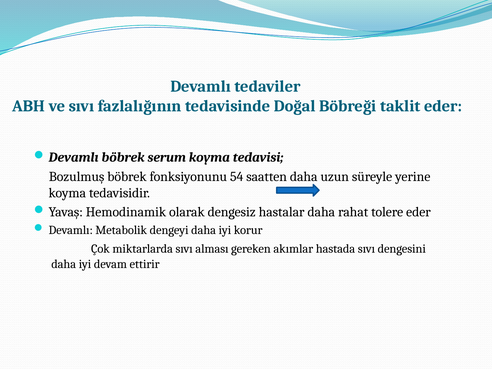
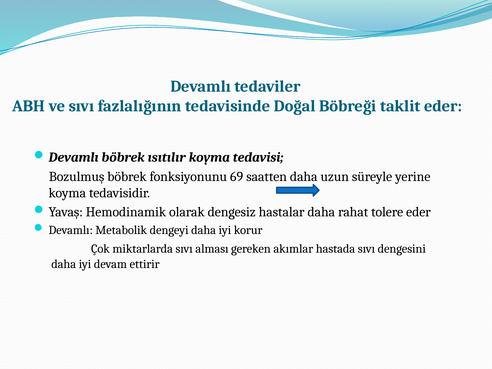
serum: serum -> ısıtılır
54: 54 -> 69
